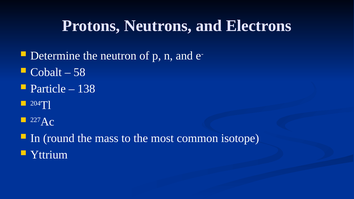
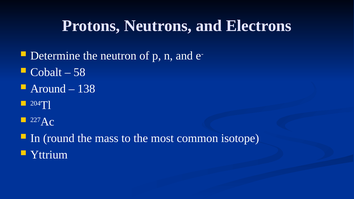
Particle: Particle -> Around
